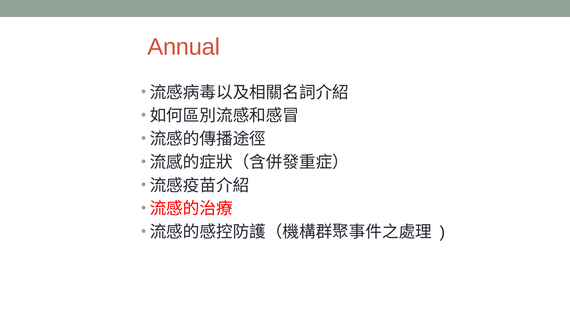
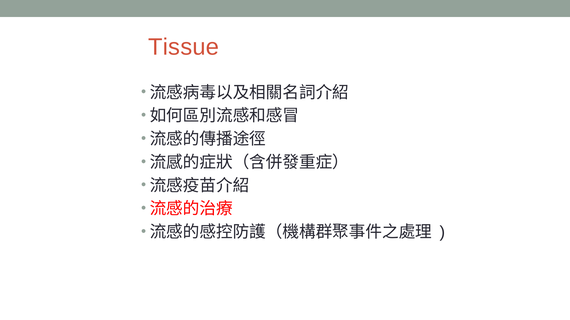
Annual: Annual -> Tissue
